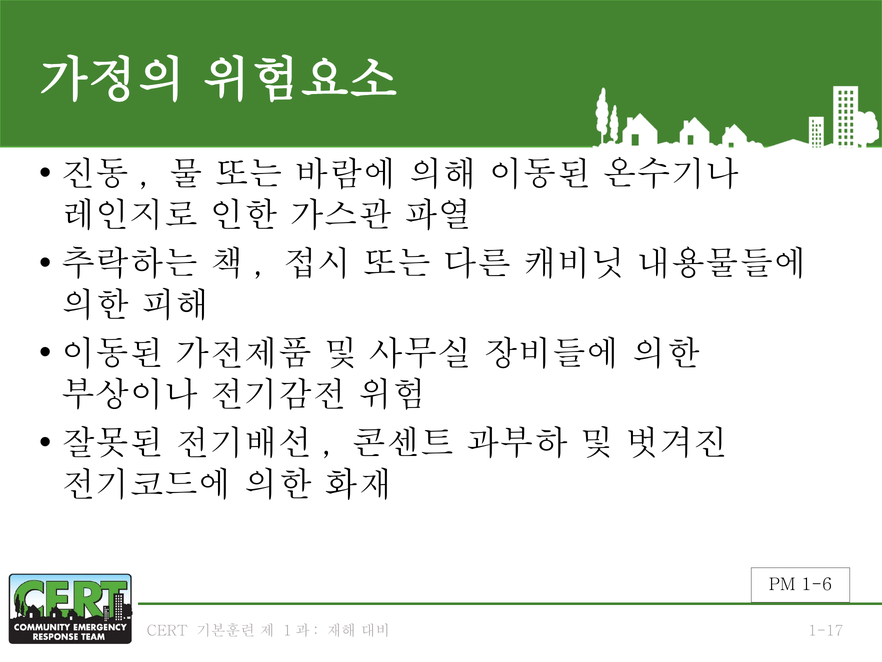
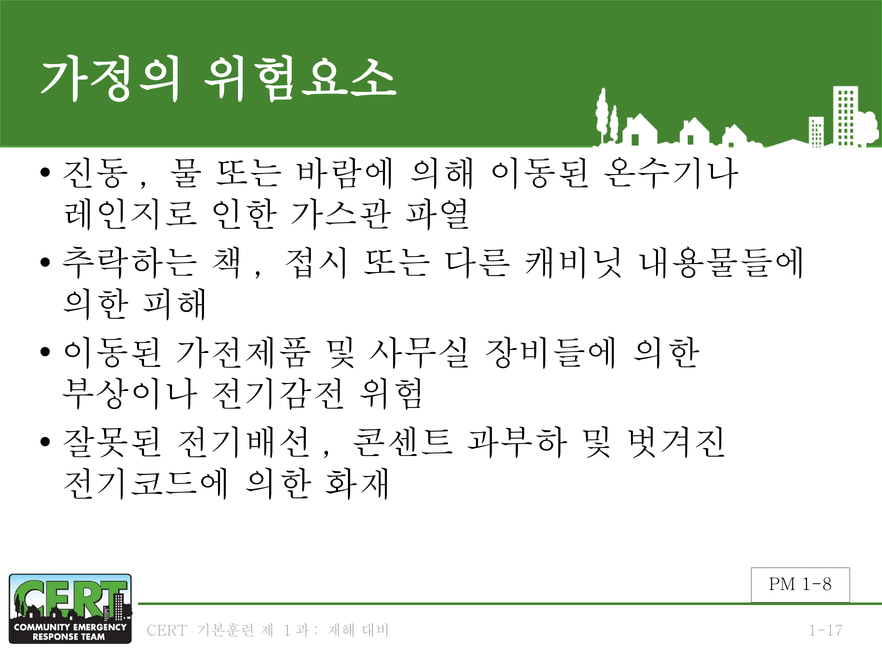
1-6: 1-6 -> 1-8
